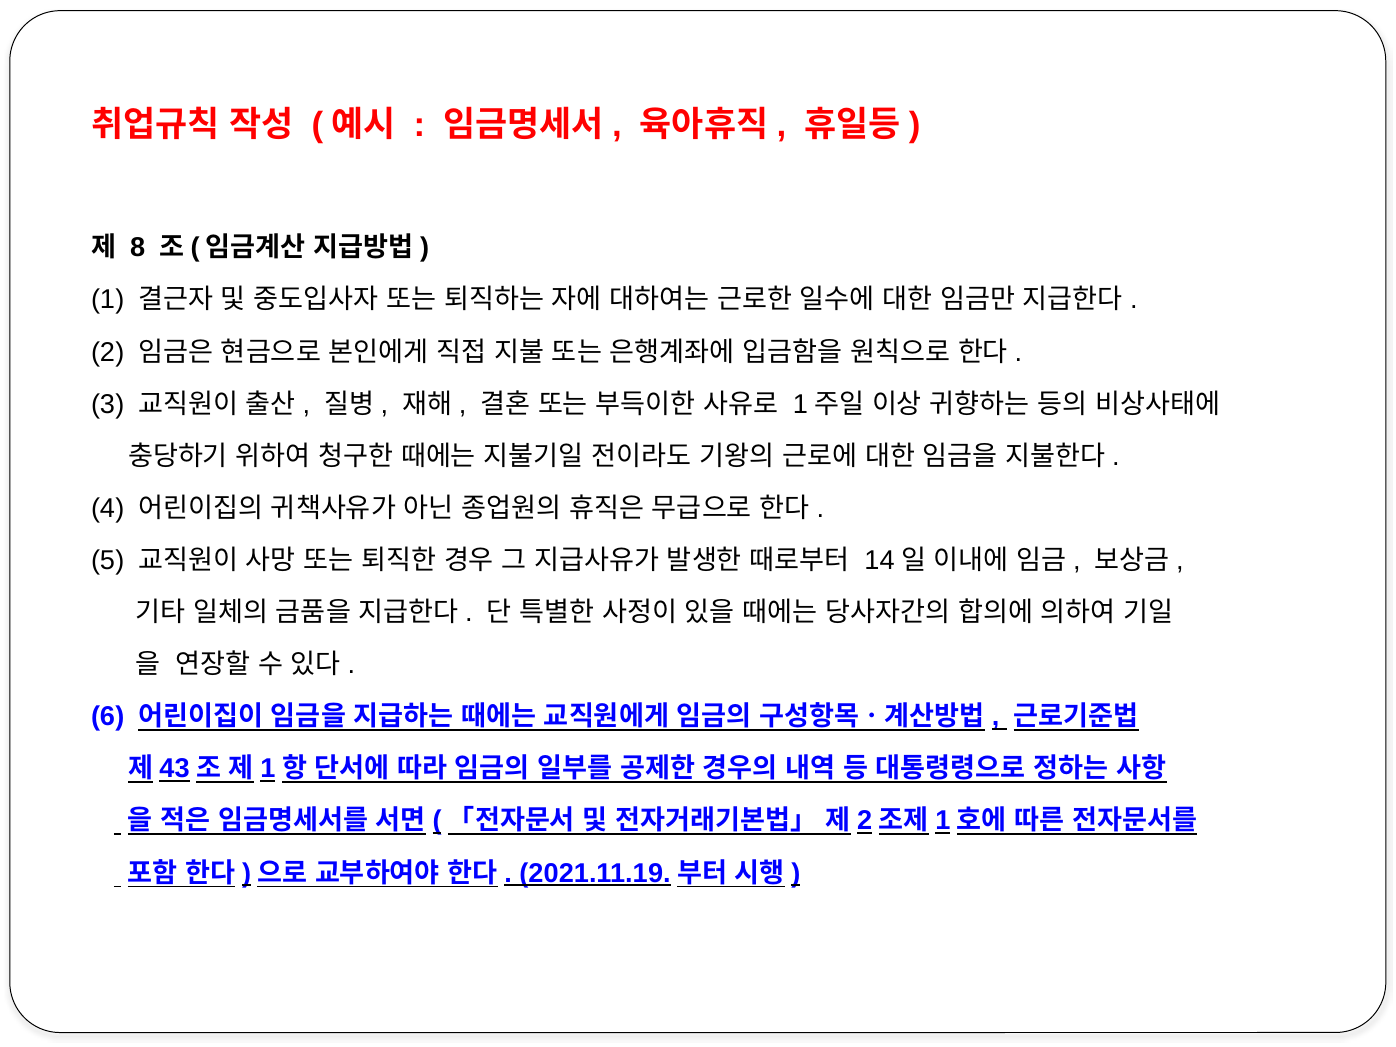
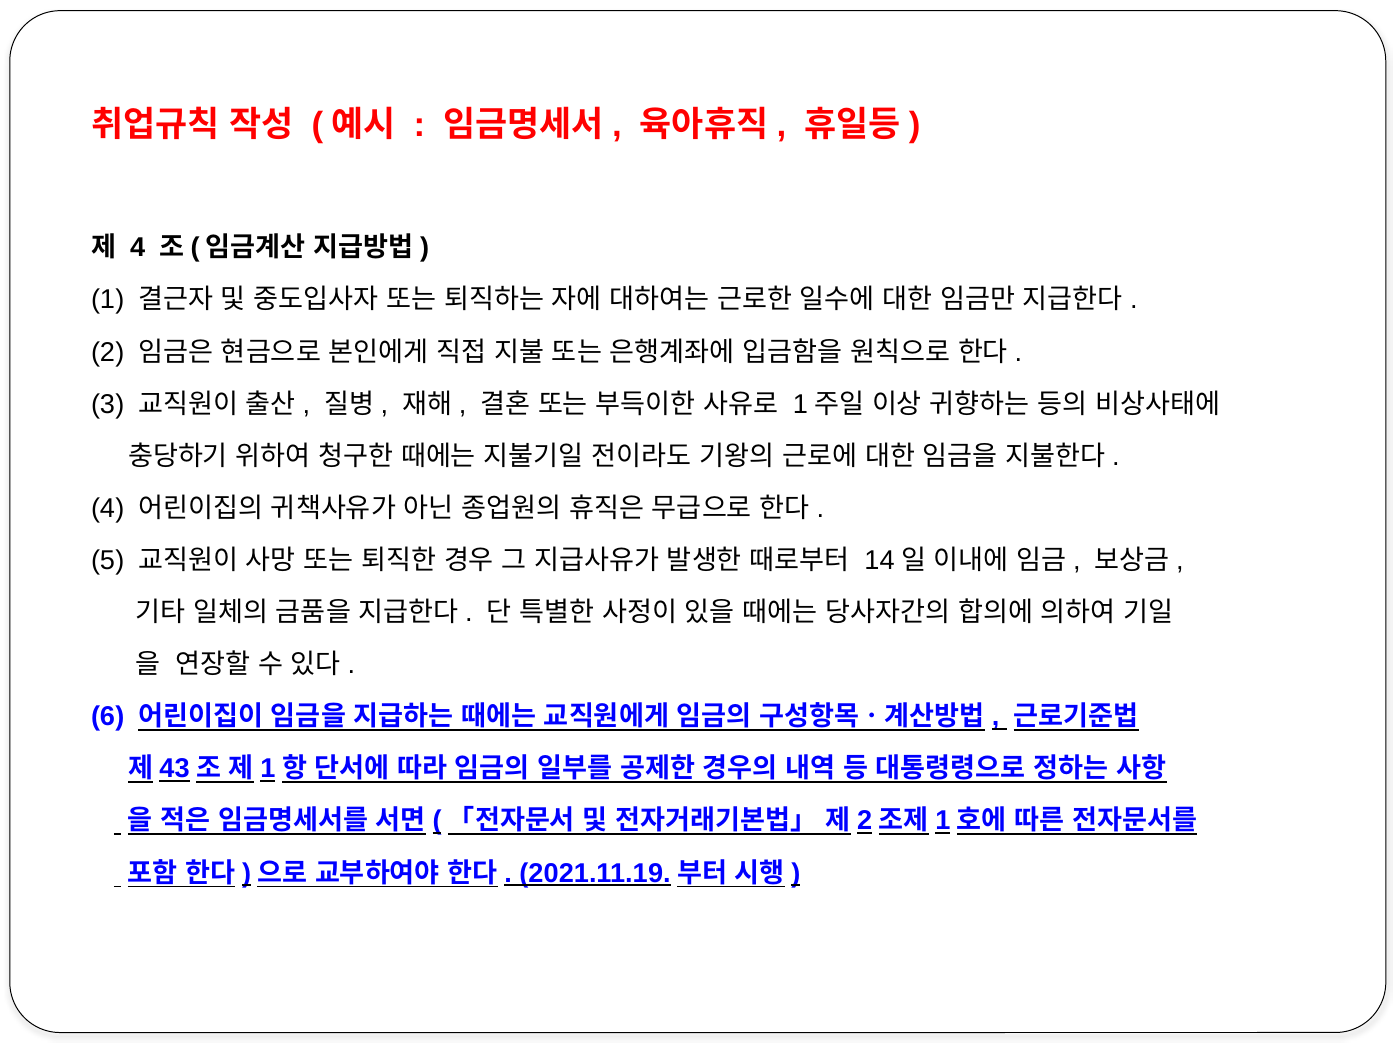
8 at (138, 248): 8 -> 4
